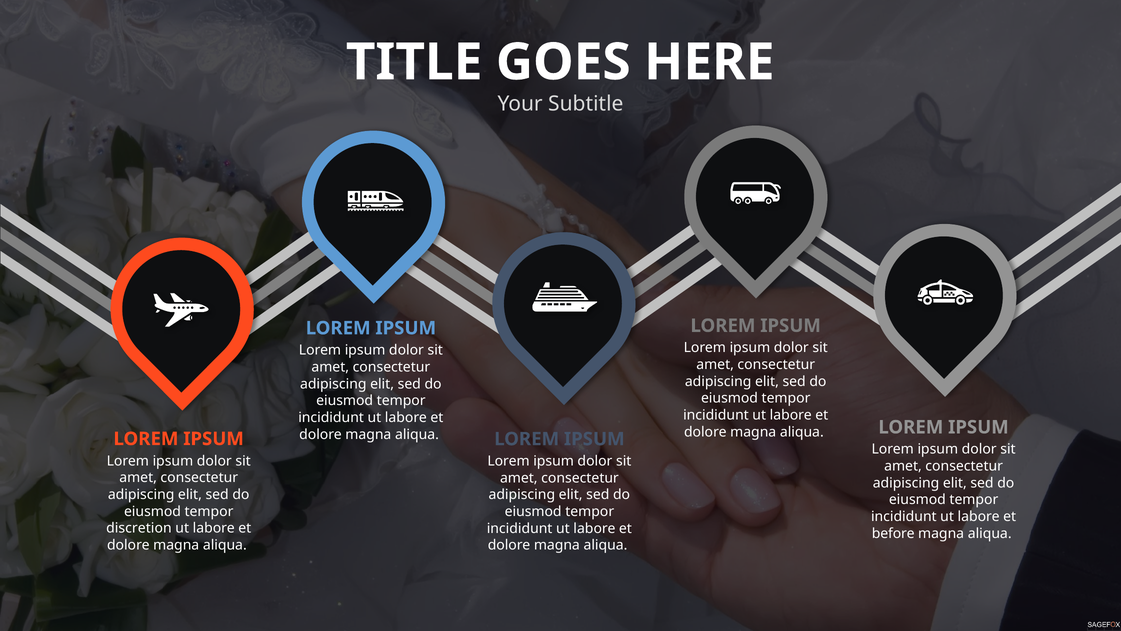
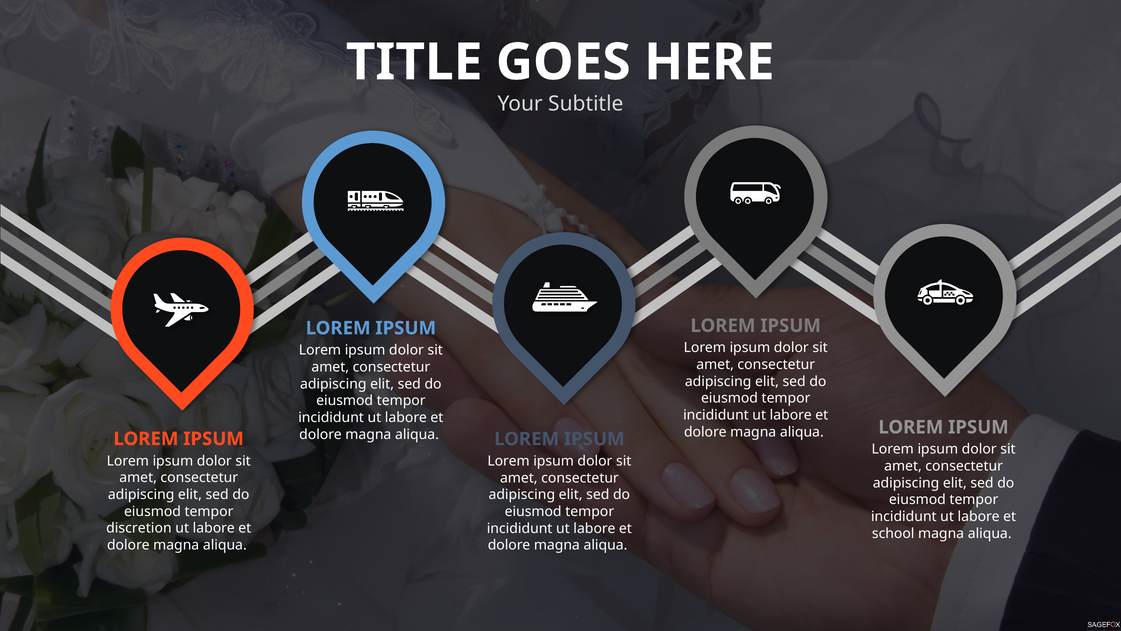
before: before -> school
